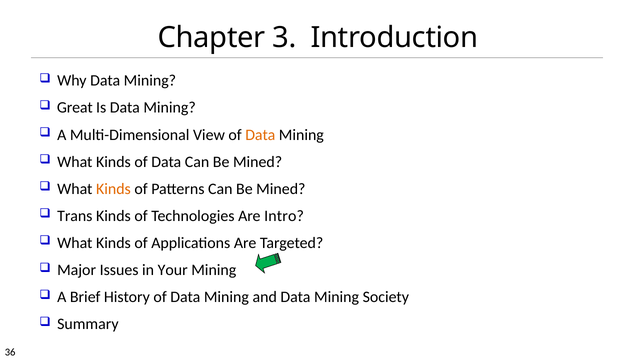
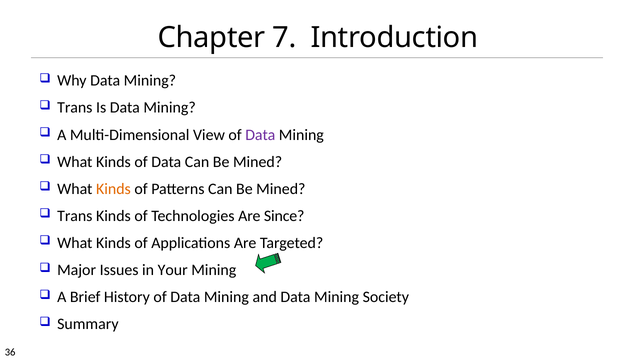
3: 3 -> 7
Great at (75, 108): Great -> Trans
Data at (260, 135) colour: orange -> purple
Intro: Intro -> Since
